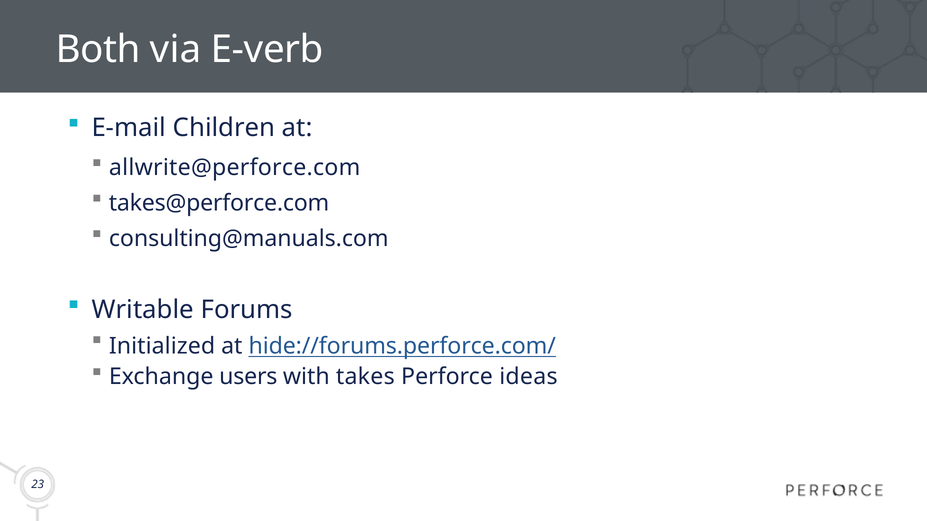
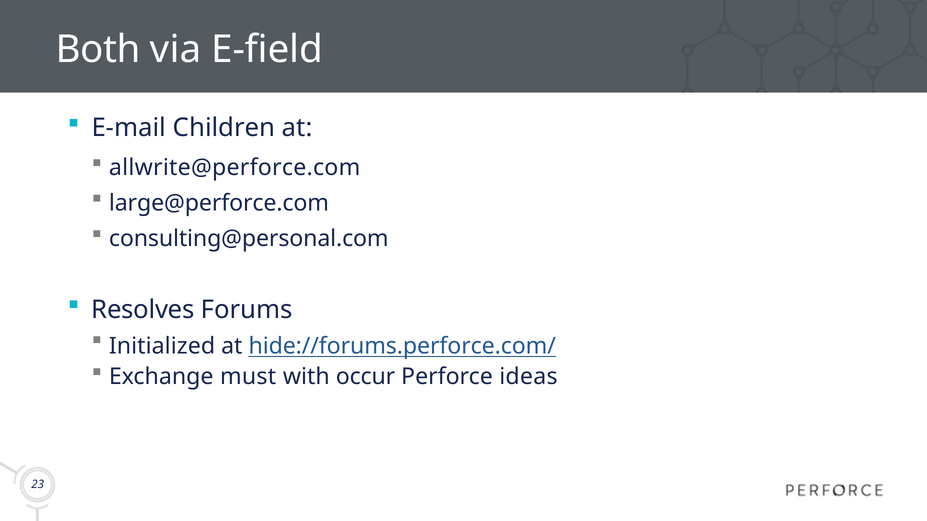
E-verb: E-verb -> E-field
takes@perforce.com: takes@perforce.com -> large@perforce.com
consulting@manuals.com: consulting@manuals.com -> consulting@personal.com
Writable: Writable -> Resolves
users: users -> must
takes: takes -> occur
